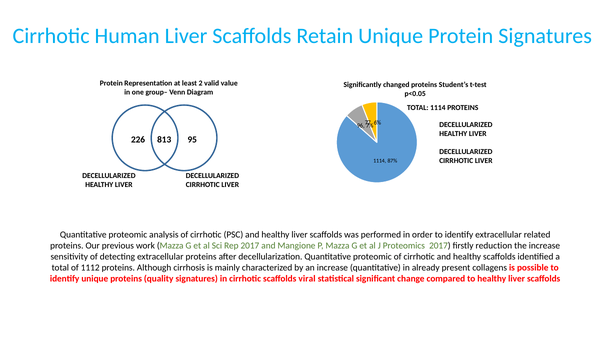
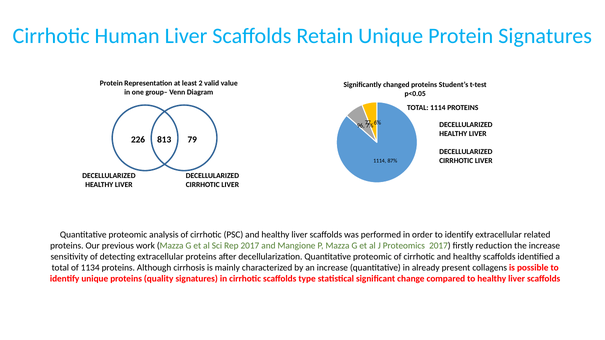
95: 95 -> 79
1112: 1112 -> 1134
viral: viral -> type
